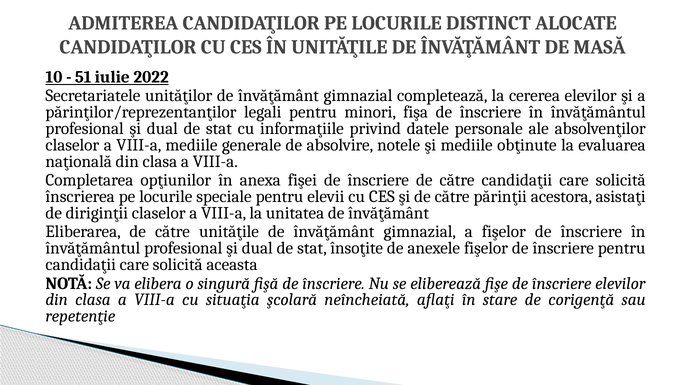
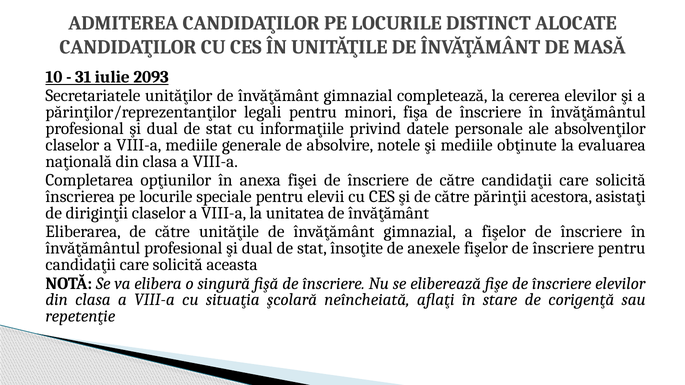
51: 51 -> 31
2022: 2022 -> 2093
